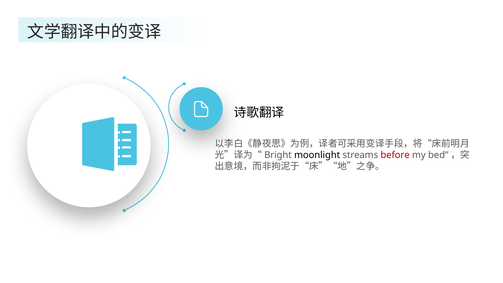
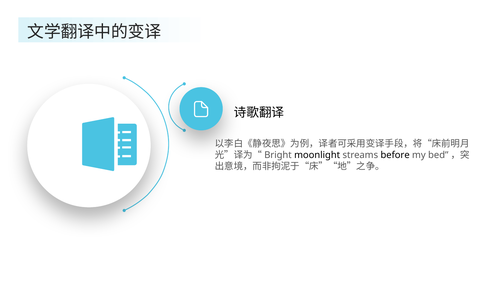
before colour: red -> black
